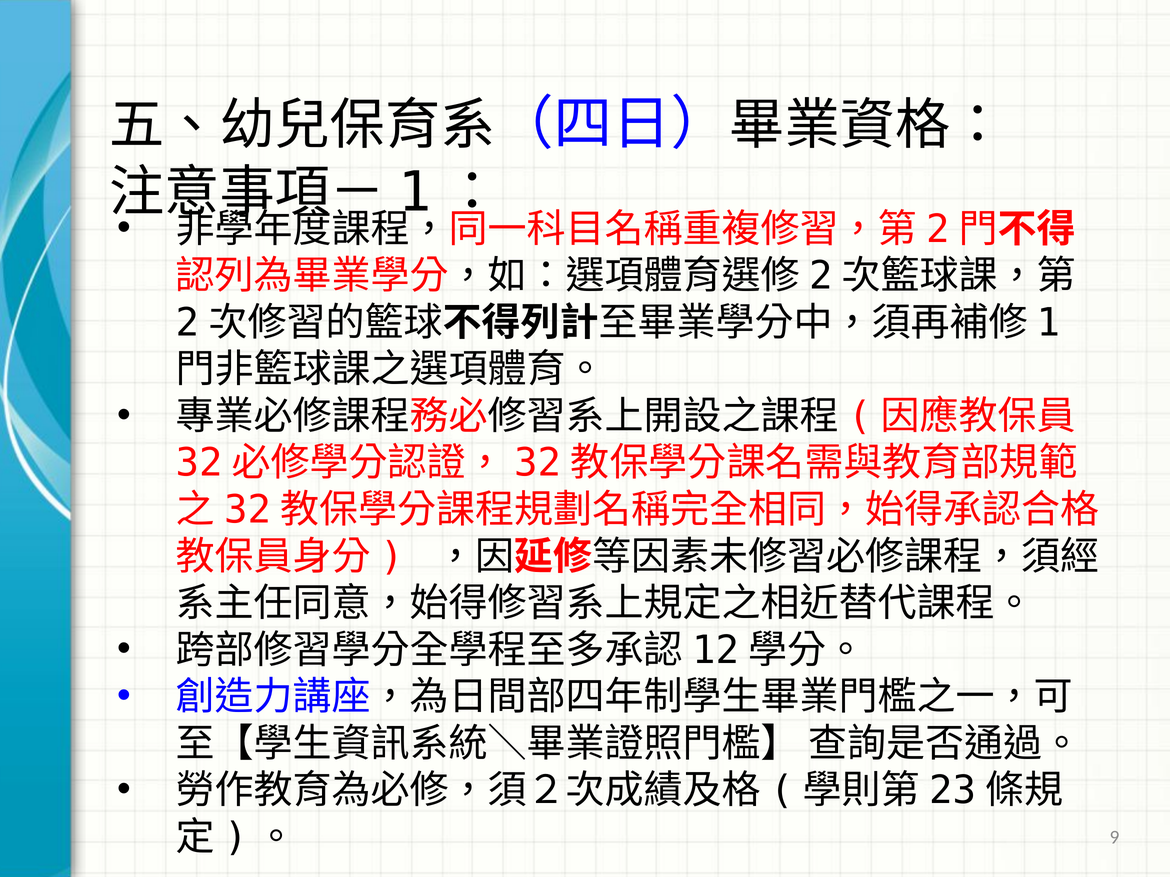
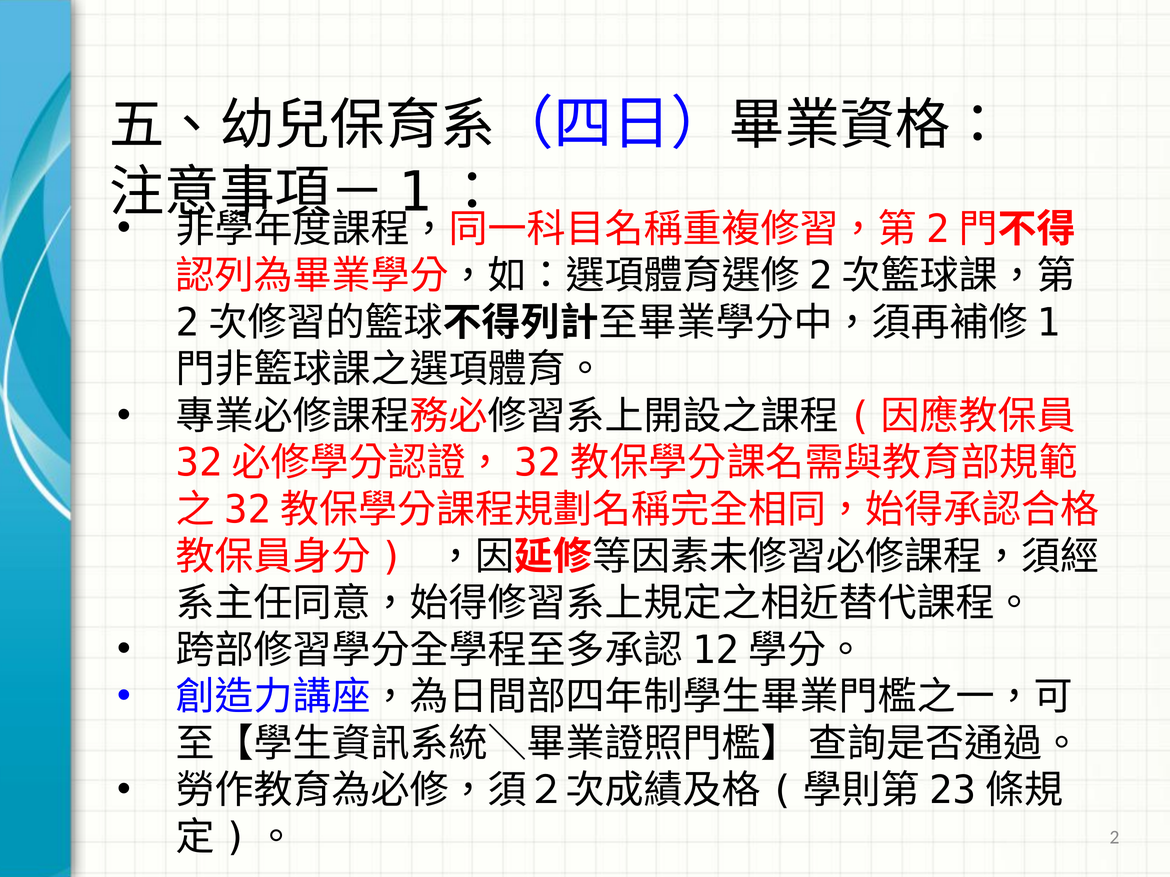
9: 9 -> 2
